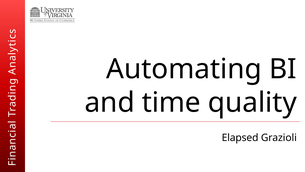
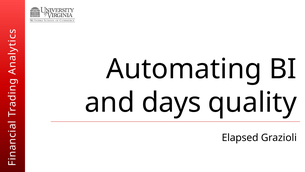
time: time -> days
